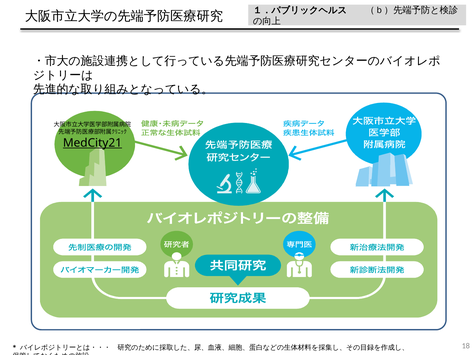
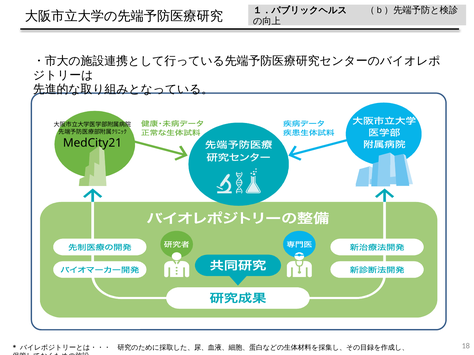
MedCity21 underline: present -> none
